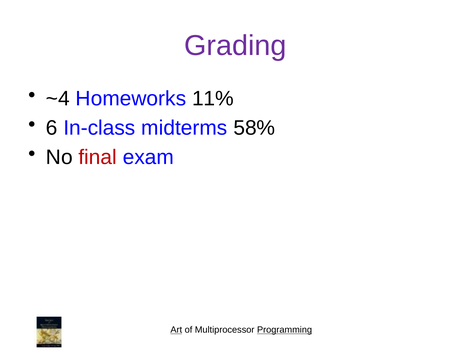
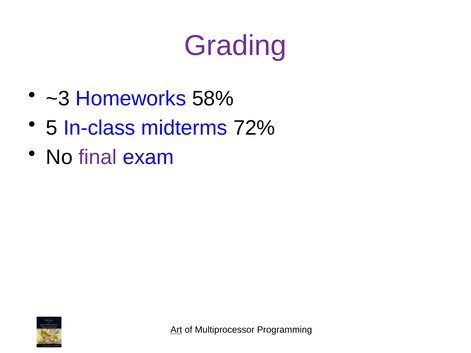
~4: ~4 -> ~3
11%: 11% -> 58%
6: 6 -> 5
58%: 58% -> 72%
final colour: red -> purple
Programming underline: present -> none
